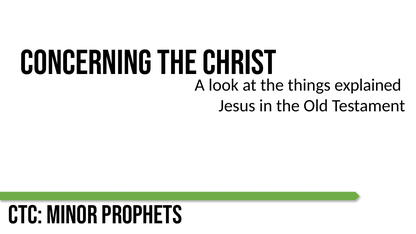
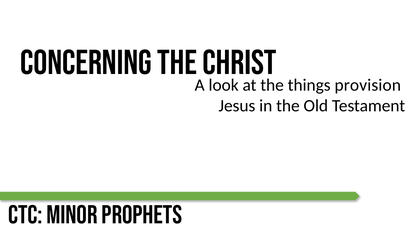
explained: explained -> provision
